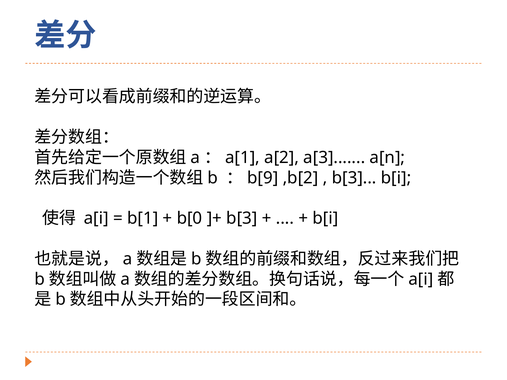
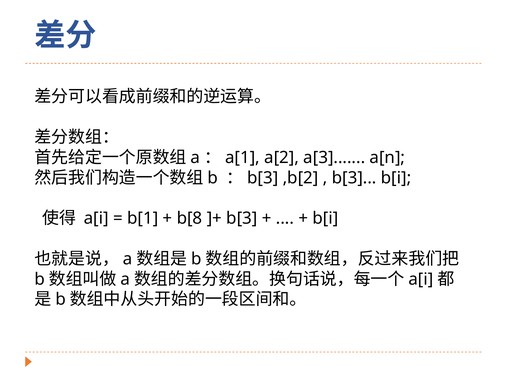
b[9 at (263, 178): b[9 -> b[3
b[0: b[0 -> b[8
